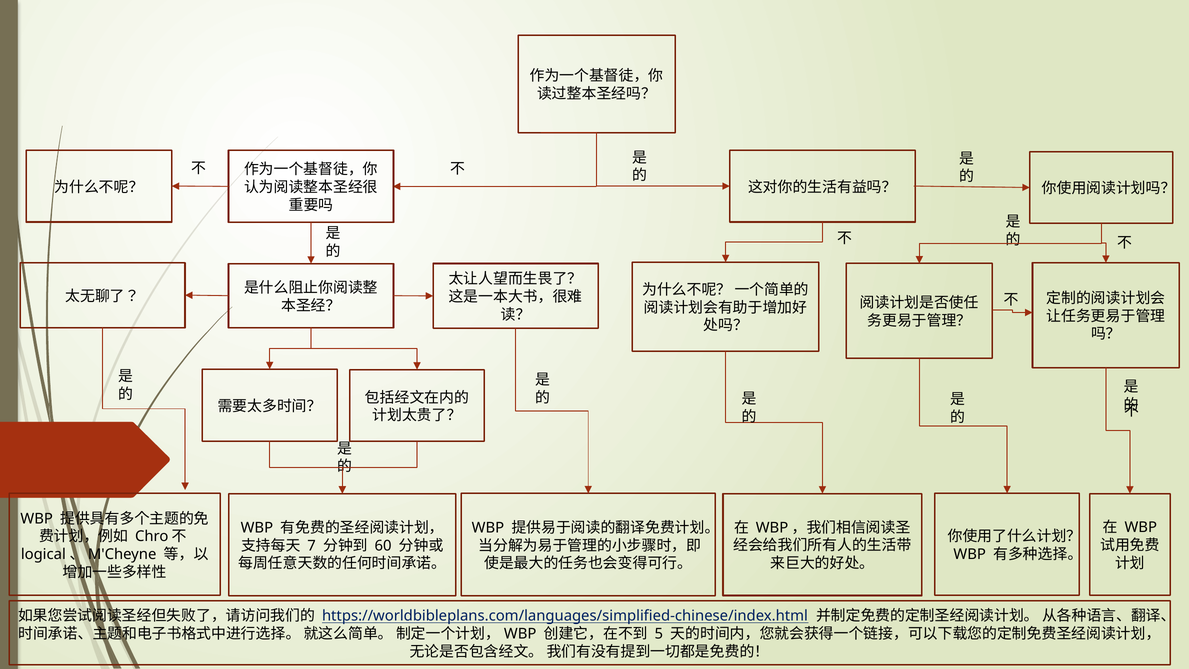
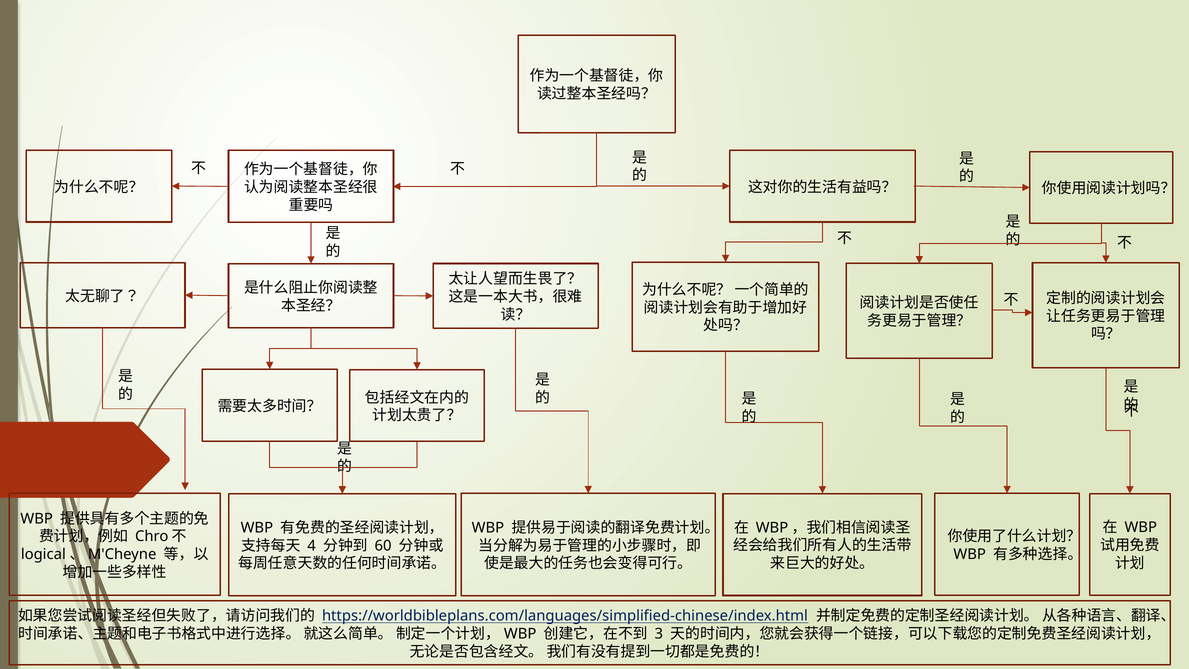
7: 7 -> 4
5: 5 -> 3
